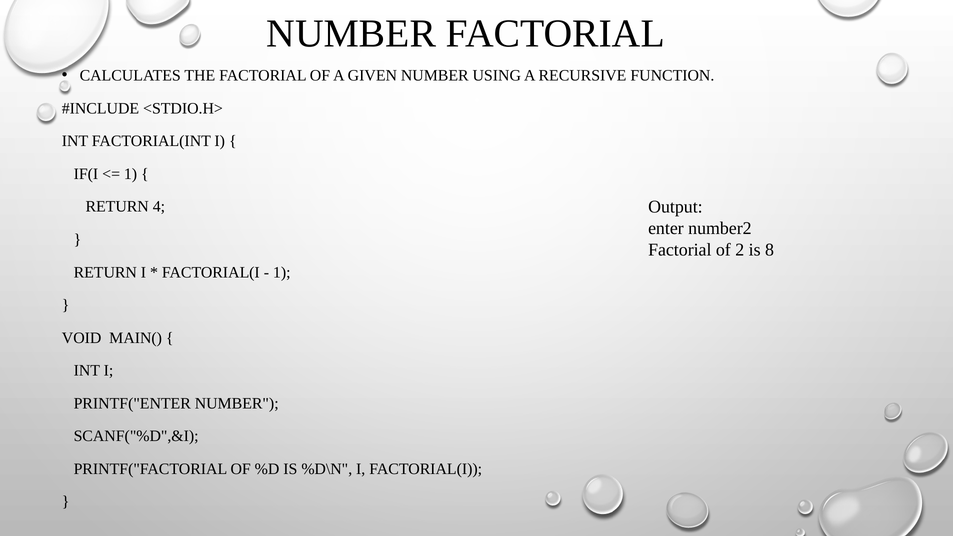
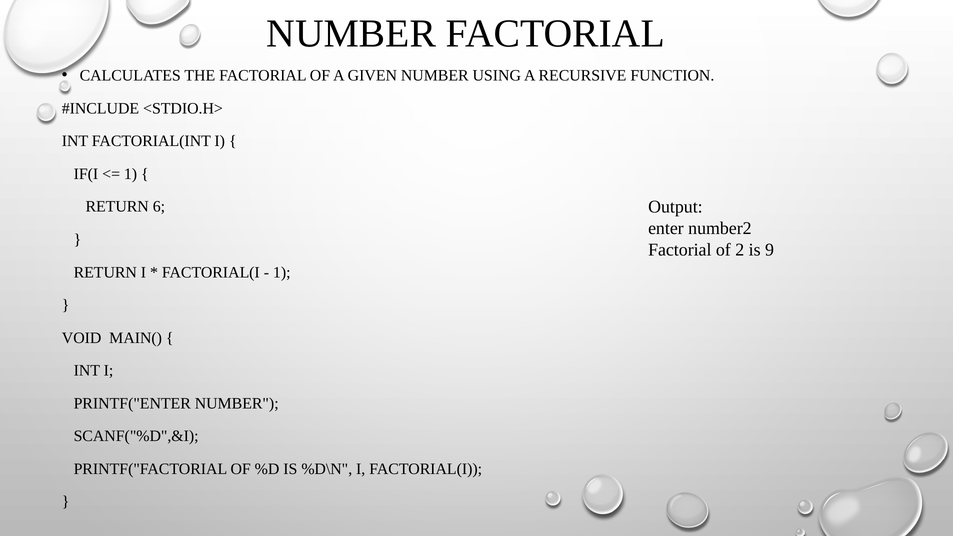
4: 4 -> 6
8: 8 -> 9
